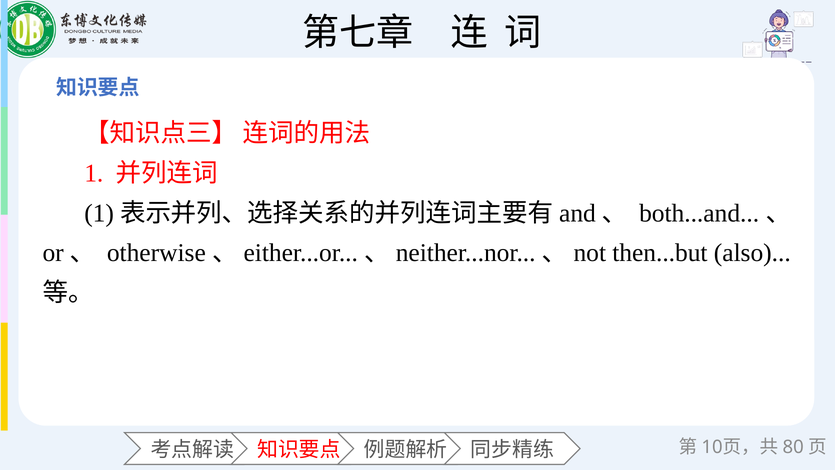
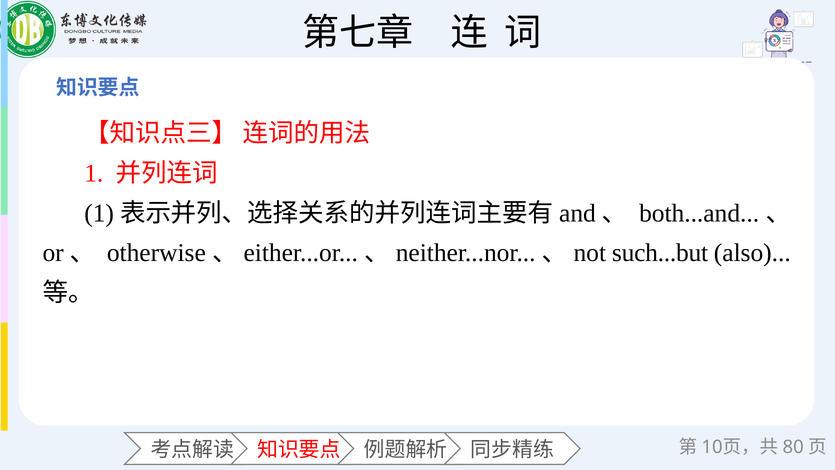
then...but: then...but -> such...but
